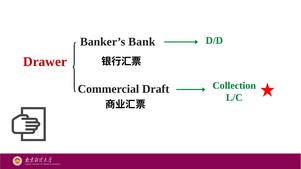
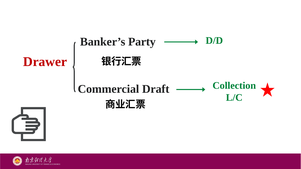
Bank: Bank -> Party
